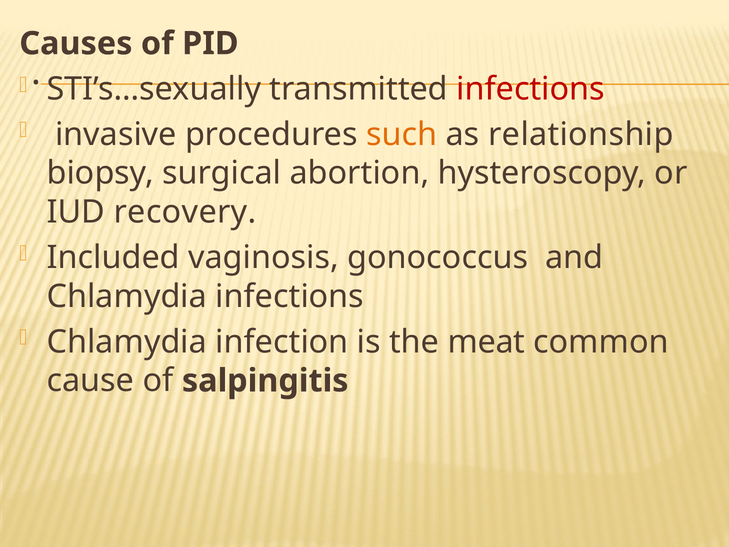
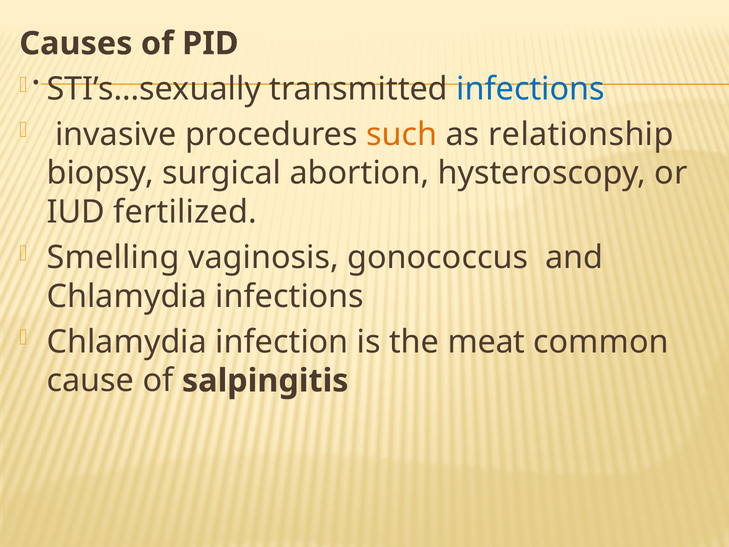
infections at (531, 89) colour: red -> blue
recovery: recovery -> fertilized
Included: Included -> Smelling
